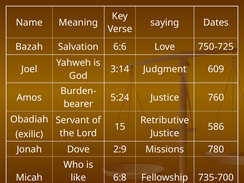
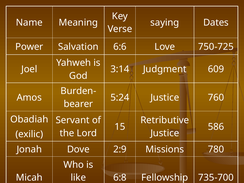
Bazah: Bazah -> Power
